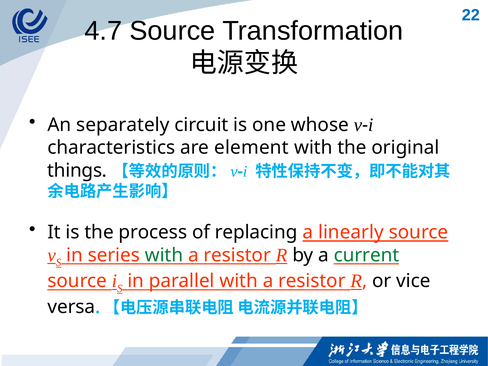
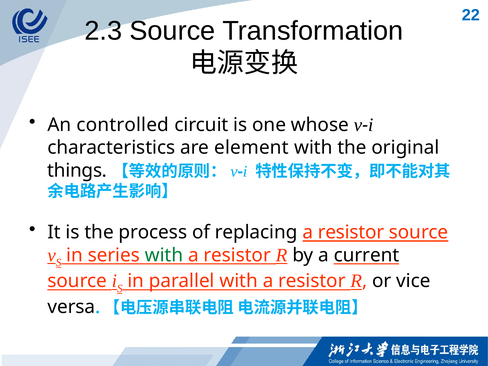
4.7: 4.7 -> 2.3
separately: separately -> controlled
replacing a linearly: linearly -> resistor
current colour: green -> black
